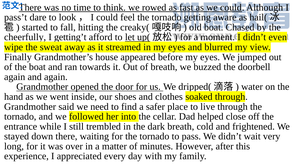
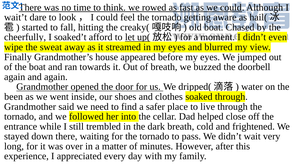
pass’t: pass’t -> wait’t
getting’t: getting’t -> soaked’t
hand: hand -> been
